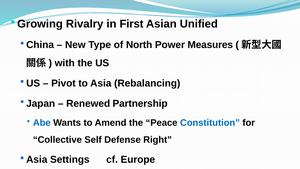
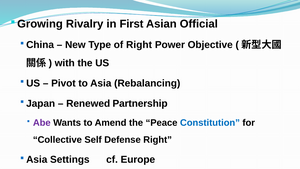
Unified: Unified -> Official
of North: North -> Right
Measures: Measures -> Objective
Abe colour: blue -> purple
